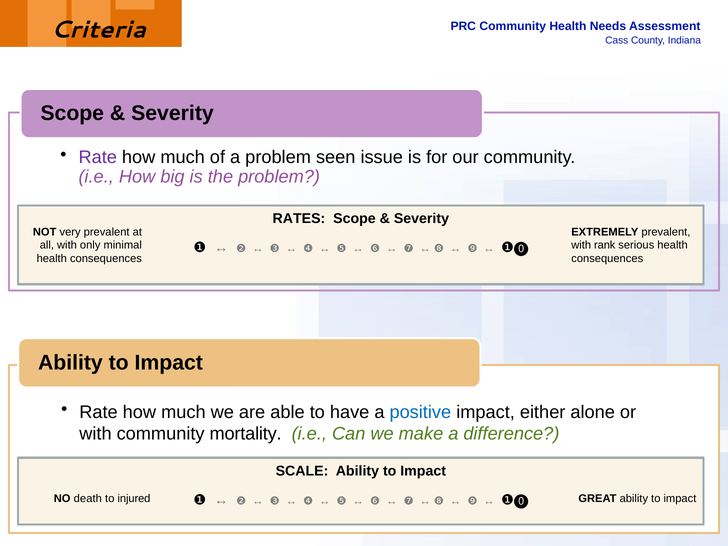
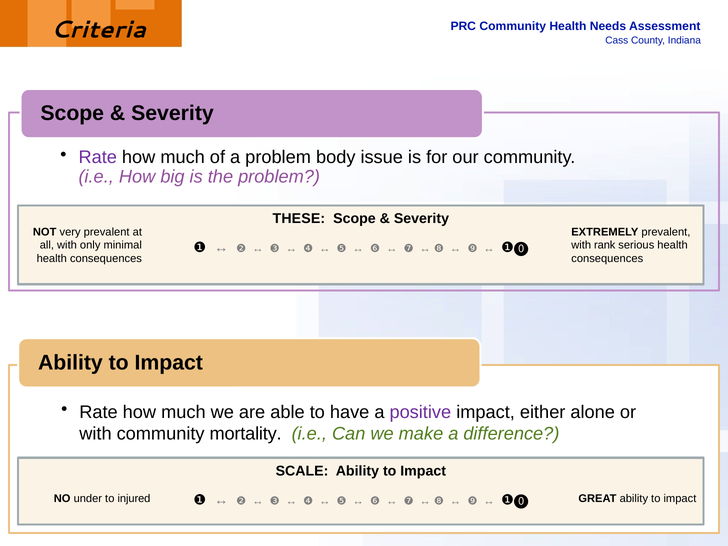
seen: seen -> body
RATES: RATES -> THESE
positive colour: blue -> purple
death: death -> under
